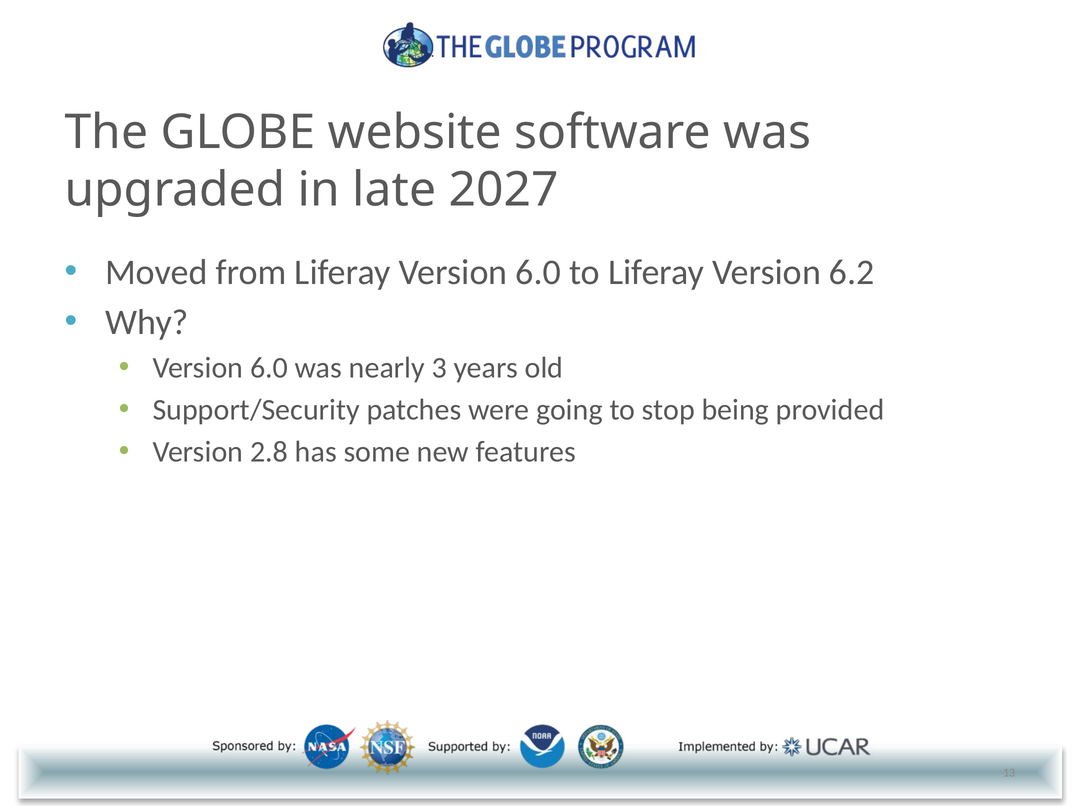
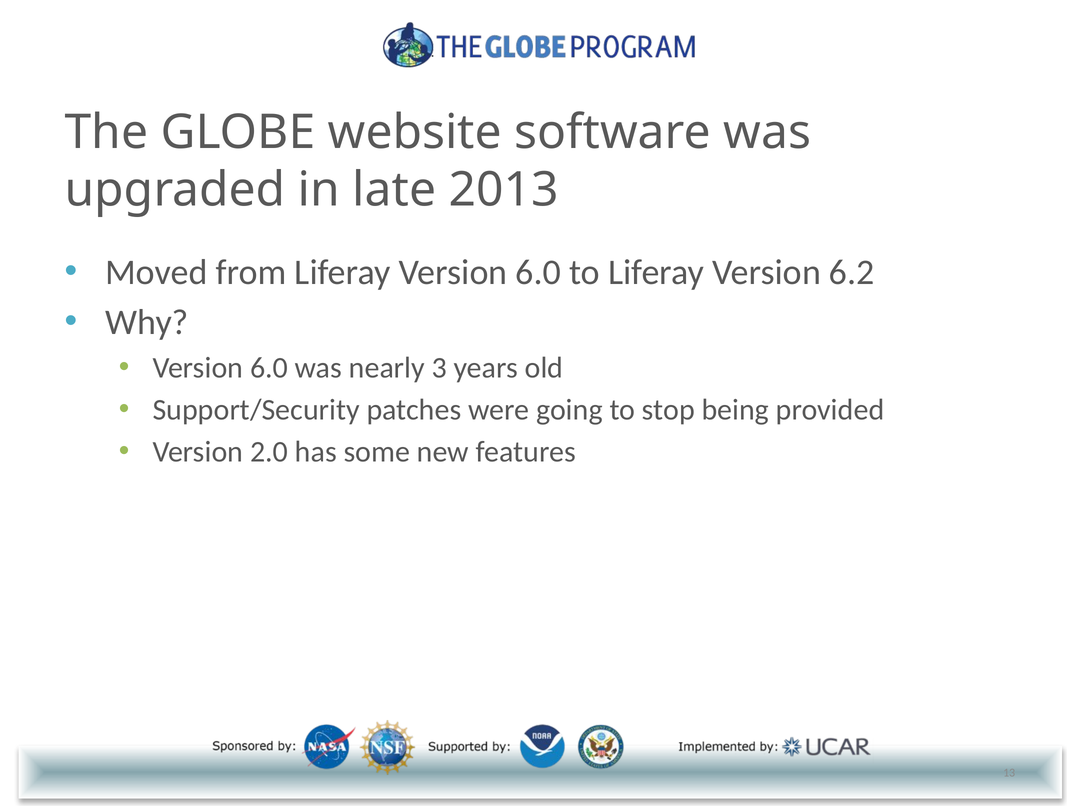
2027: 2027 -> 2013
2.8: 2.8 -> 2.0
